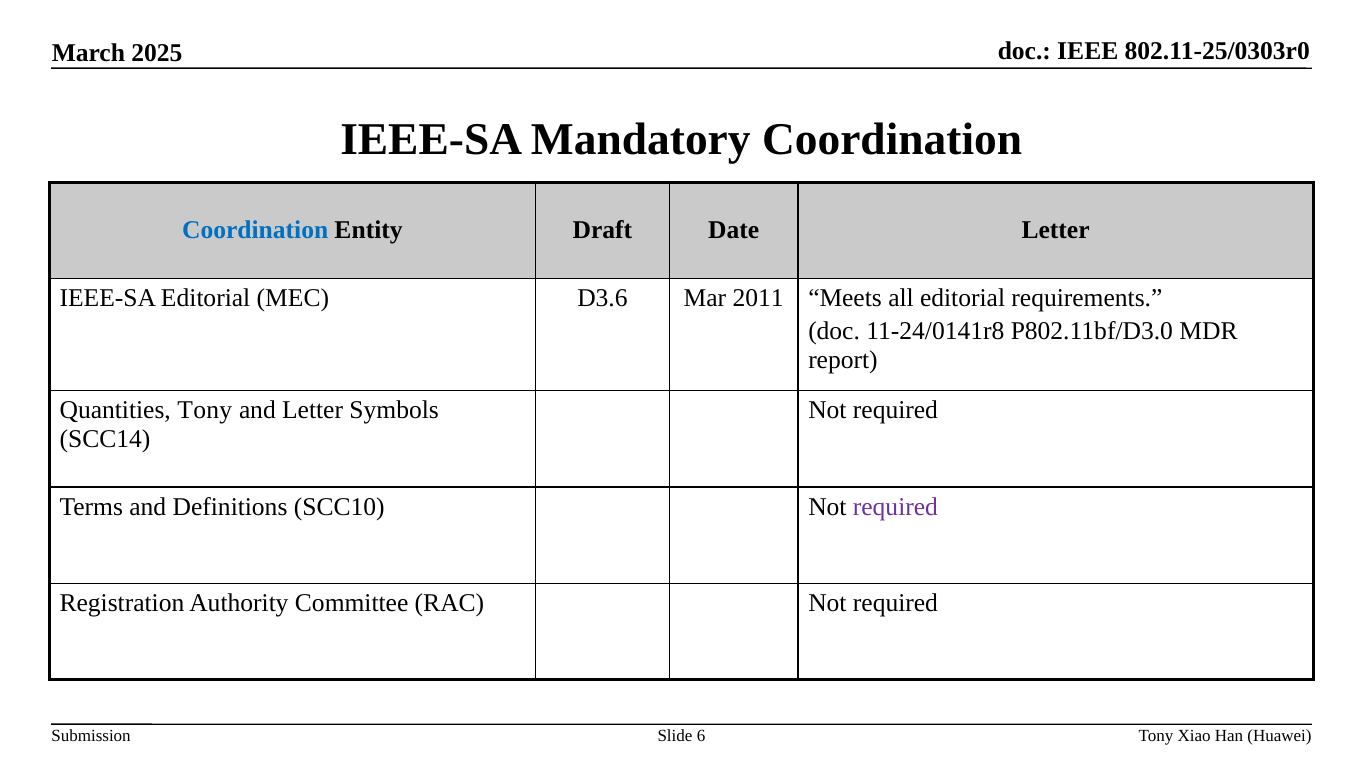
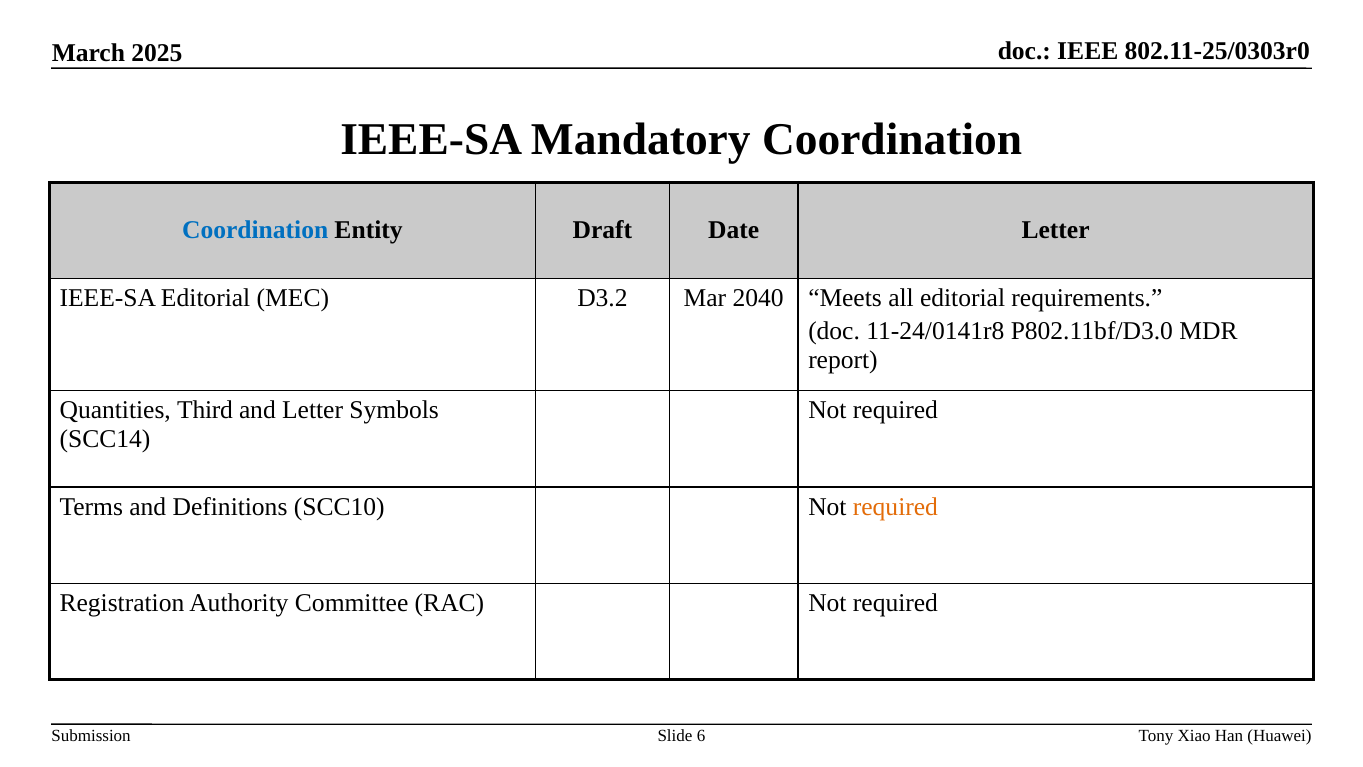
D3.6: D3.6 -> D3.2
2011: 2011 -> 2040
Quantities Tony: Tony -> Third
required at (895, 506) colour: purple -> orange
